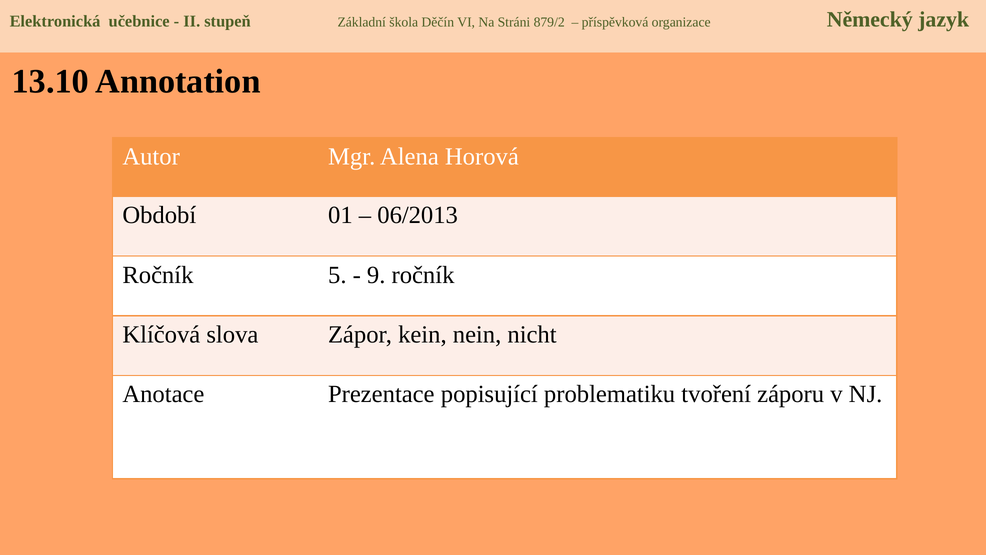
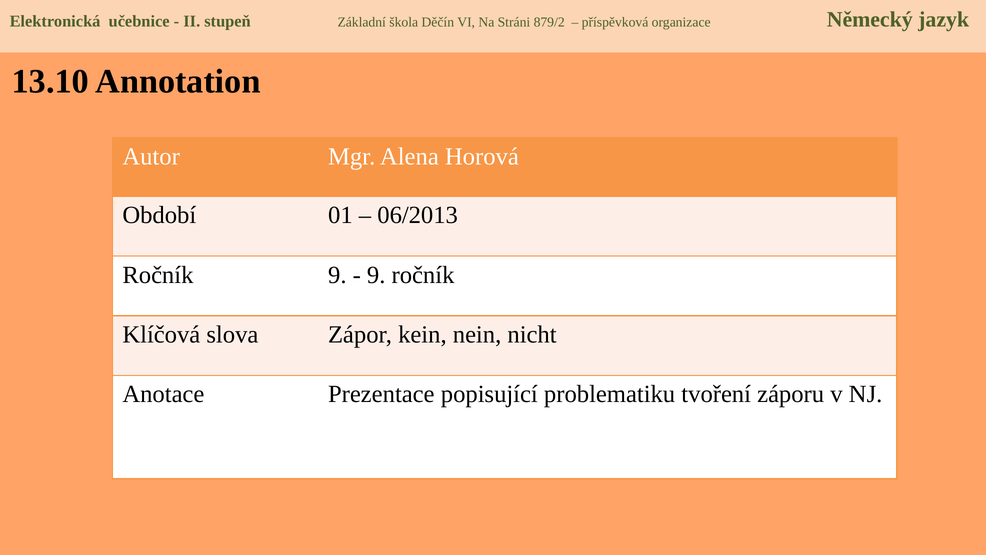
Ročník 5: 5 -> 9
